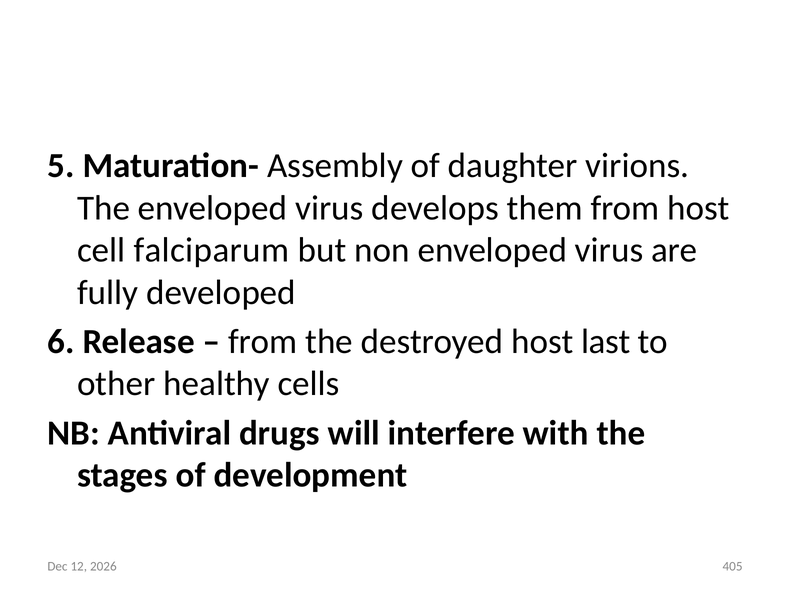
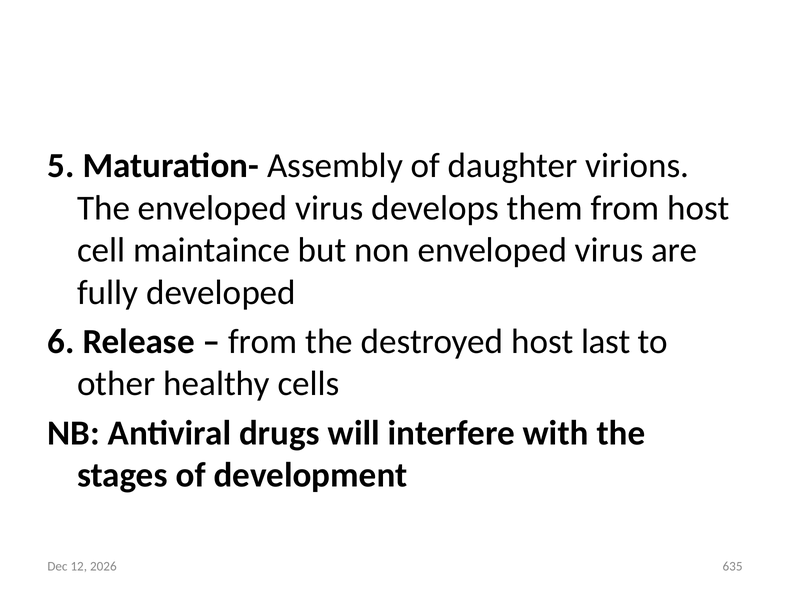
falciparum: falciparum -> maintaince
405: 405 -> 635
